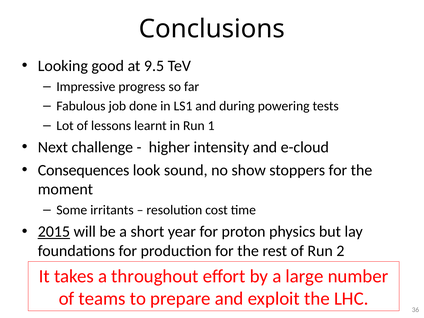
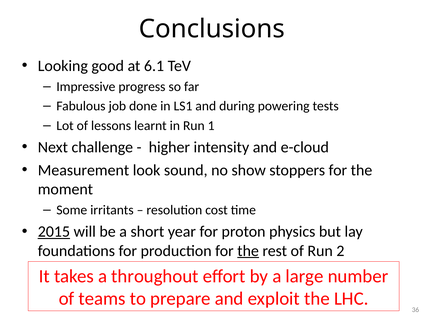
9.5: 9.5 -> 6.1
Consequences: Consequences -> Measurement
the at (248, 251) underline: none -> present
